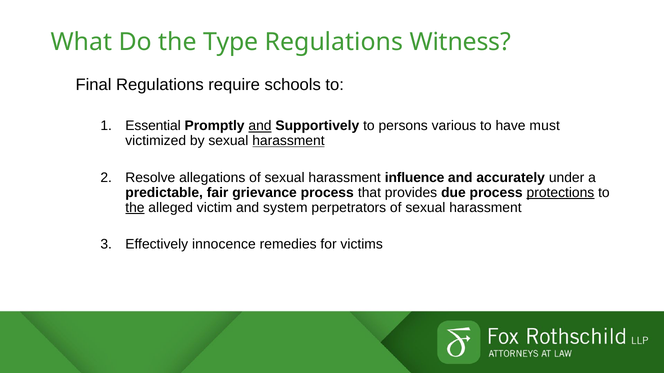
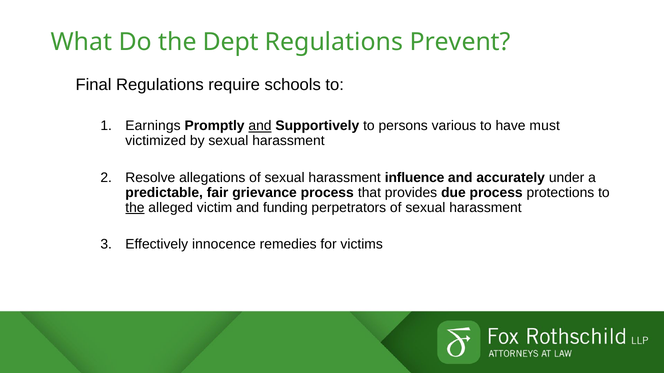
Type: Type -> Dept
Witness: Witness -> Prevent
Essential: Essential -> Earnings
harassment at (288, 141) underline: present -> none
protections underline: present -> none
system: system -> funding
